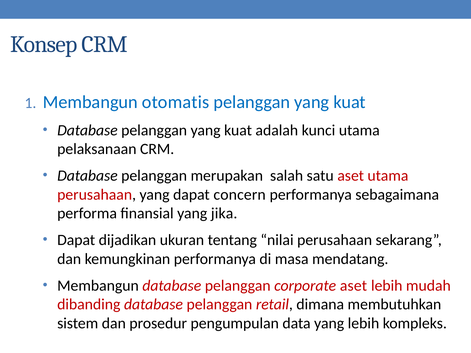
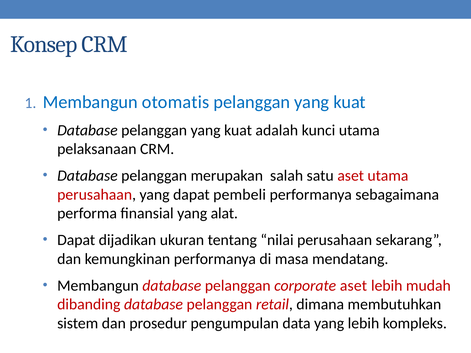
concern: concern -> pembeli
jika: jika -> alat
